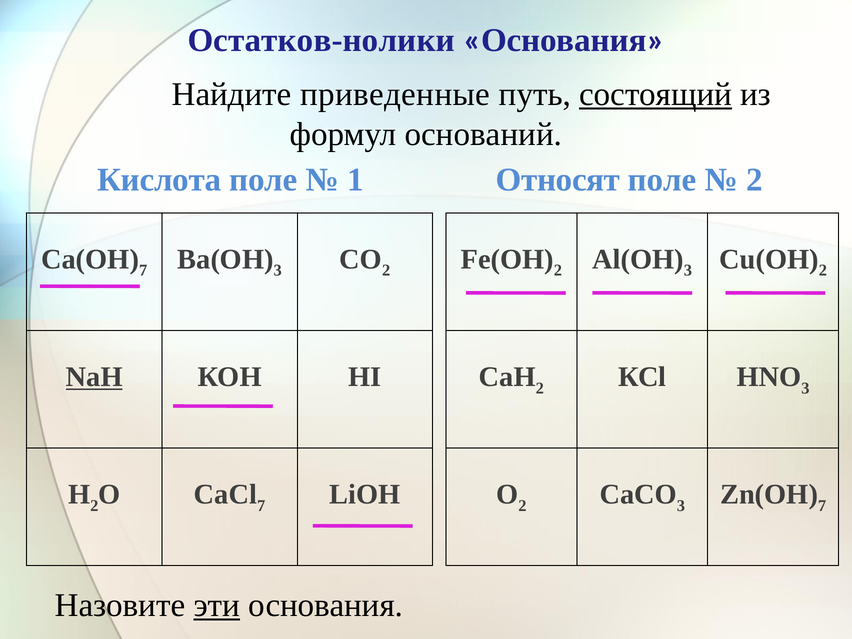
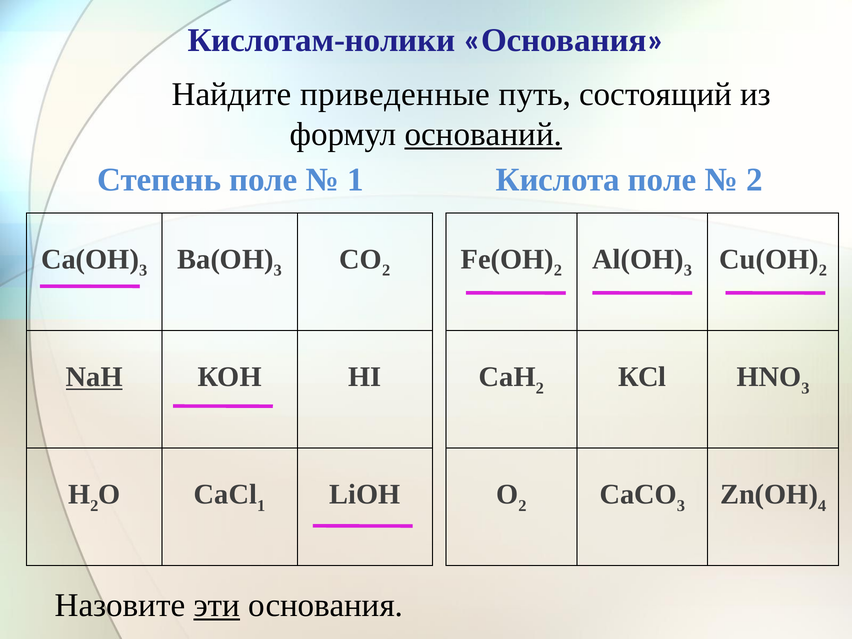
Остатков-нолики: Остатков-нолики -> Кислотам-нолики
состоящий underline: present -> none
оснований underline: none -> present
Кислота: Кислота -> Степень
Относят: Относят -> Кислота
7 at (143, 270): 7 -> 3
7 at (261, 506): 7 -> 1
7 at (822, 506): 7 -> 4
